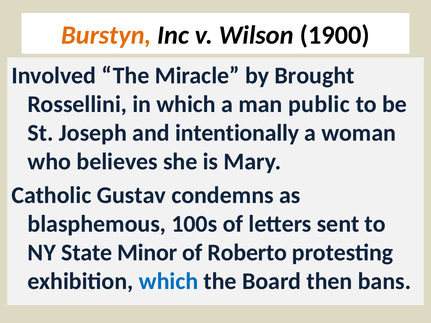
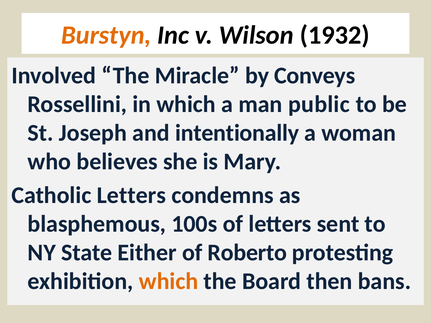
1900: 1900 -> 1932
Brought: Brought -> Conveys
Catholic Gustav: Gustav -> Letters
Minor: Minor -> Either
which at (169, 282) colour: blue -> orange
